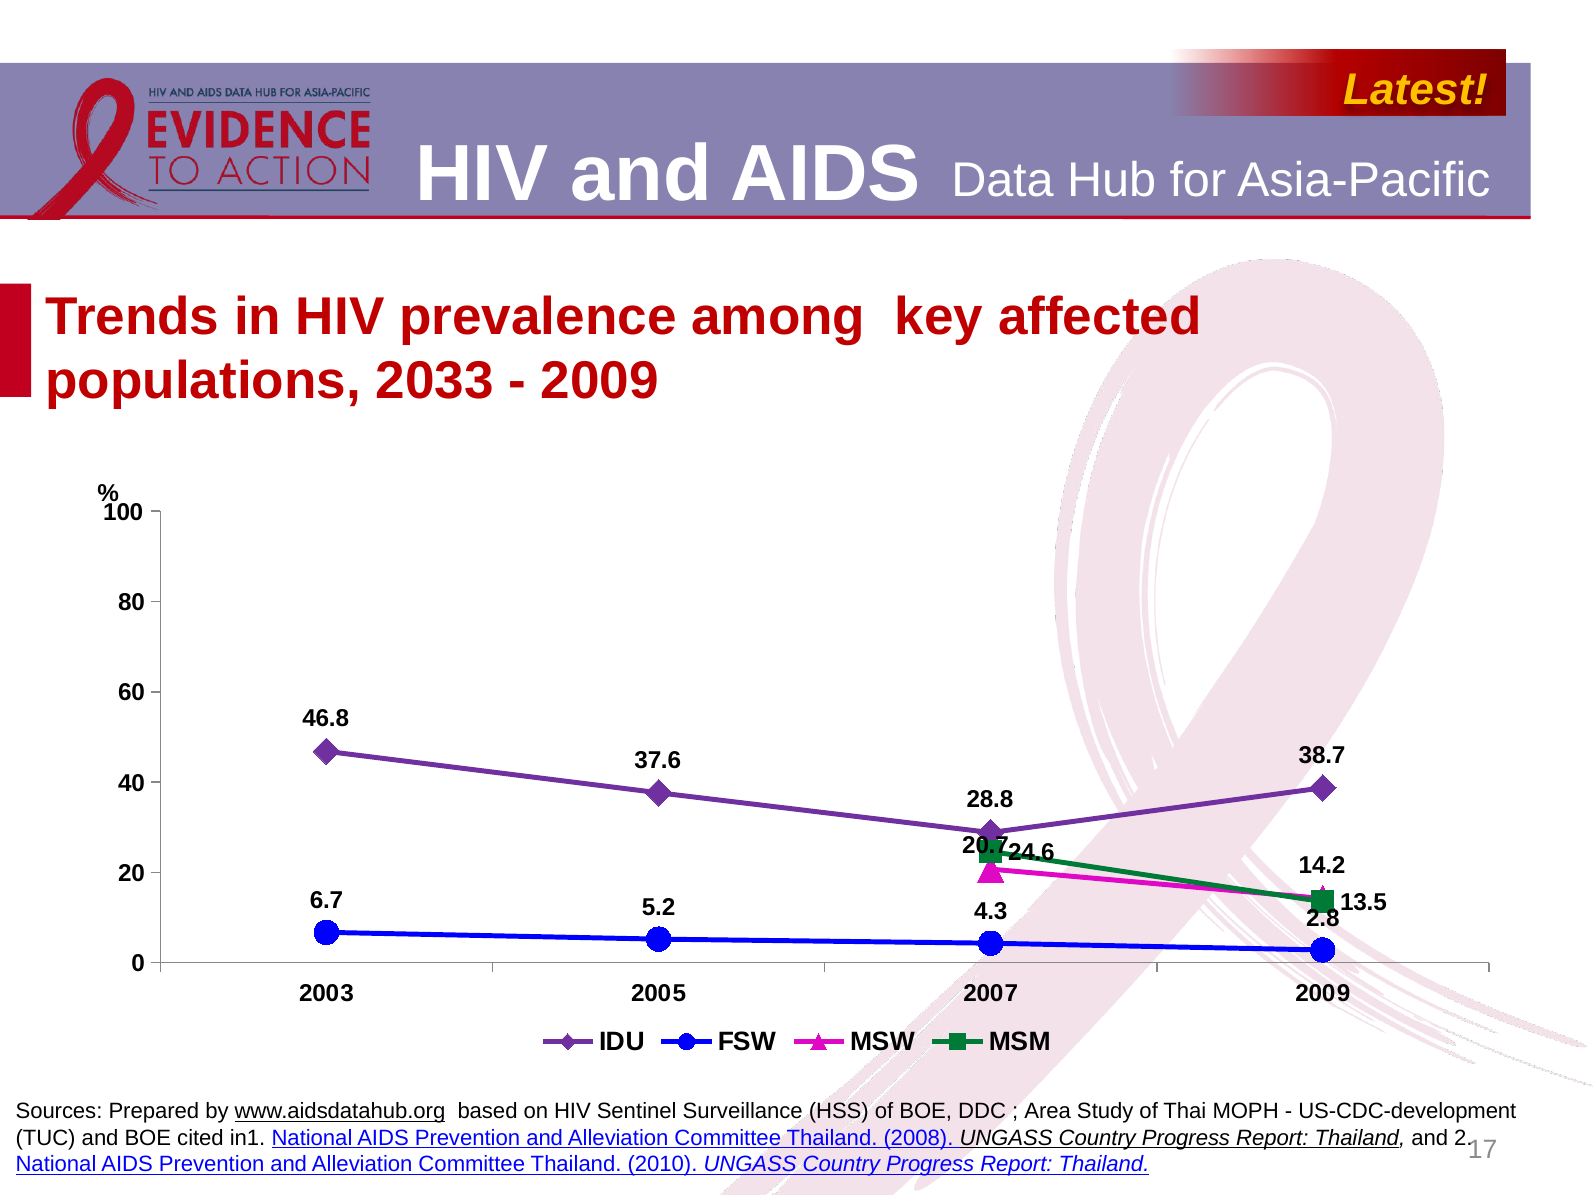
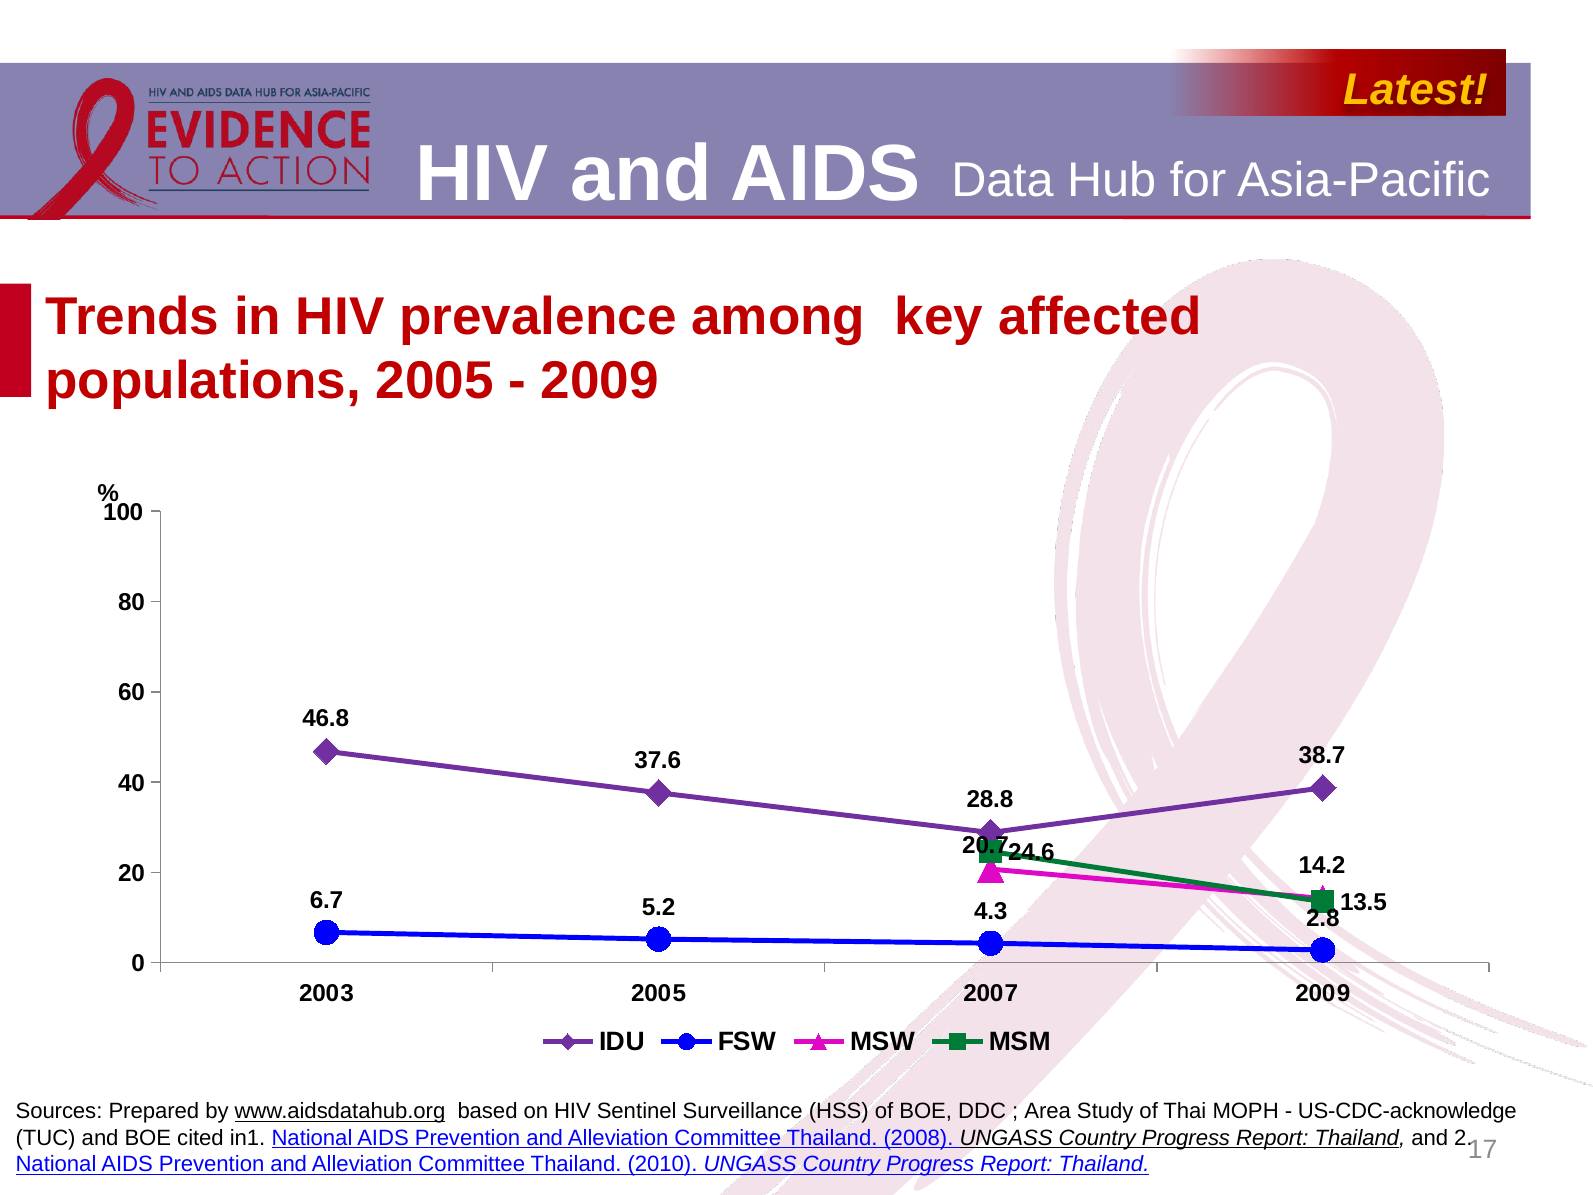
populations 2033: 2033 -> 2005
US-CDC-development: US-CDC-development -> US-CDC-acknowledge
